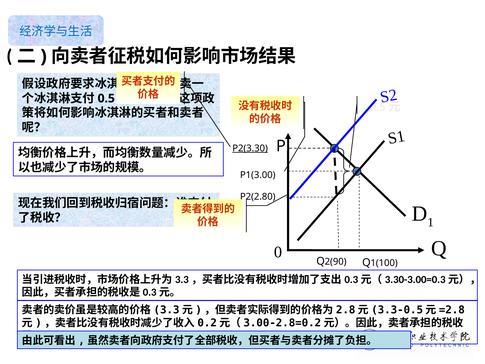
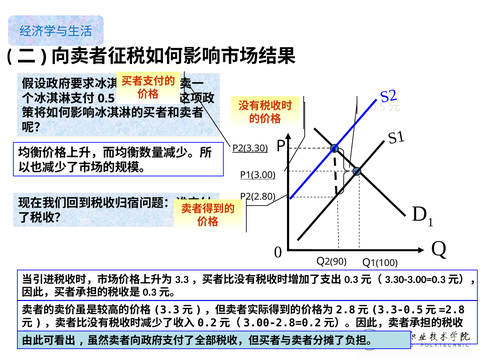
P1(3.00 underline: none -> present
